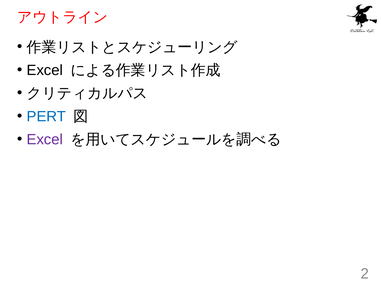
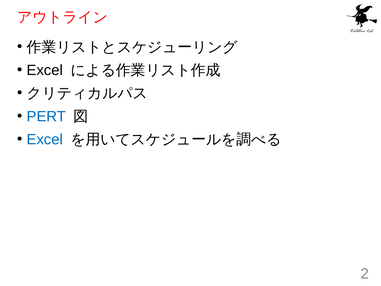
Excel at (45, 139) colour: purple -> blue
